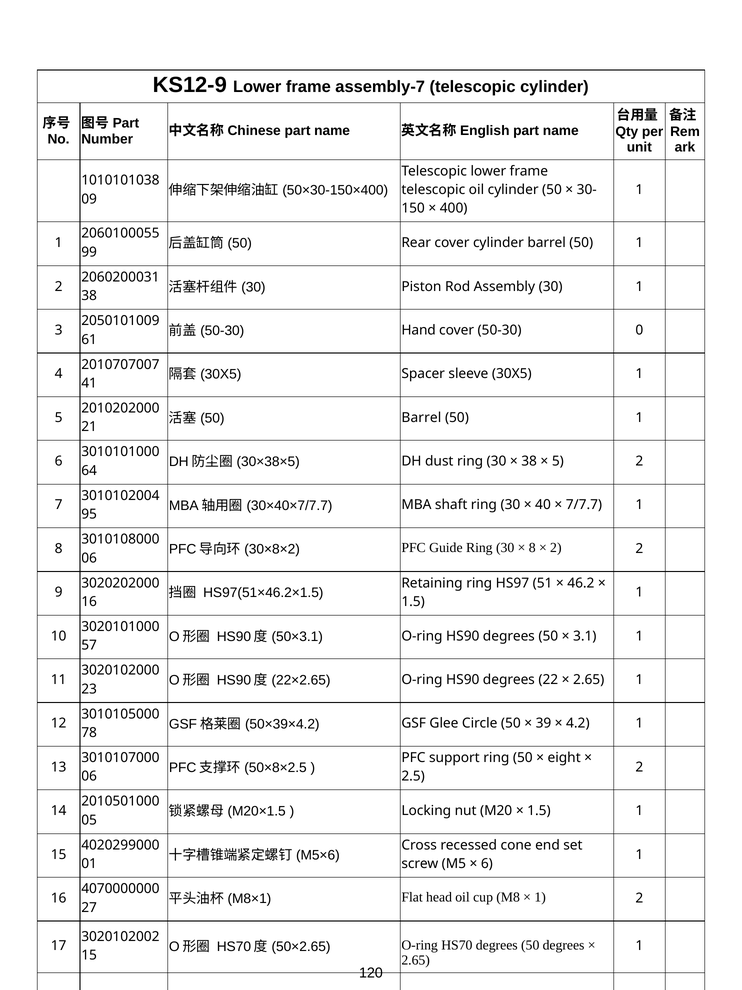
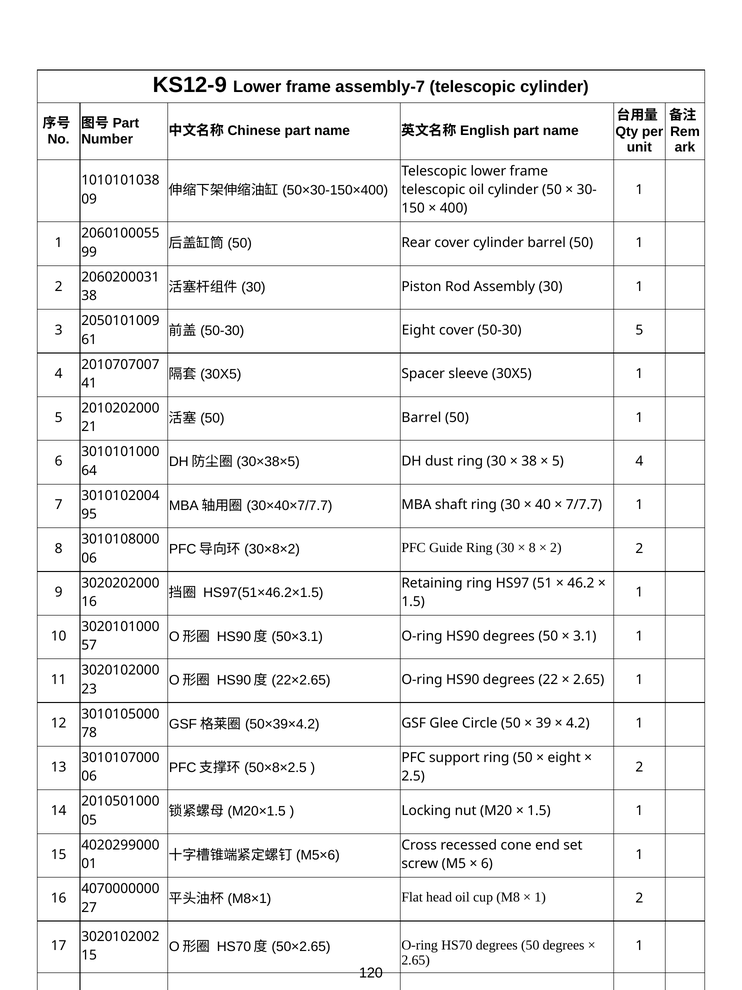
50-30 Hand: Hand -> Eight
50-30 0: 0 -> 5
2 at (639, 461): 2 -> 4
